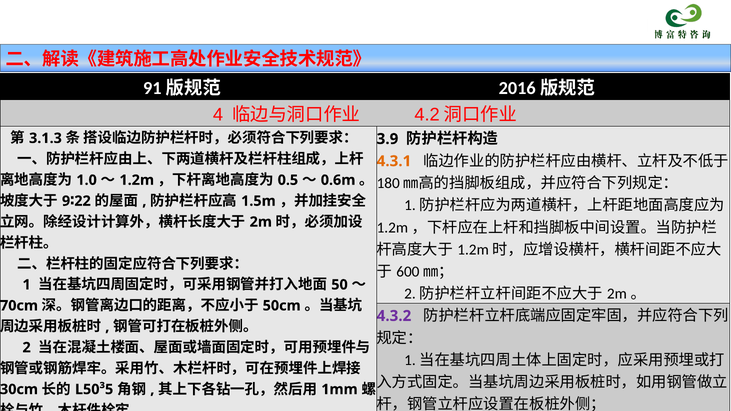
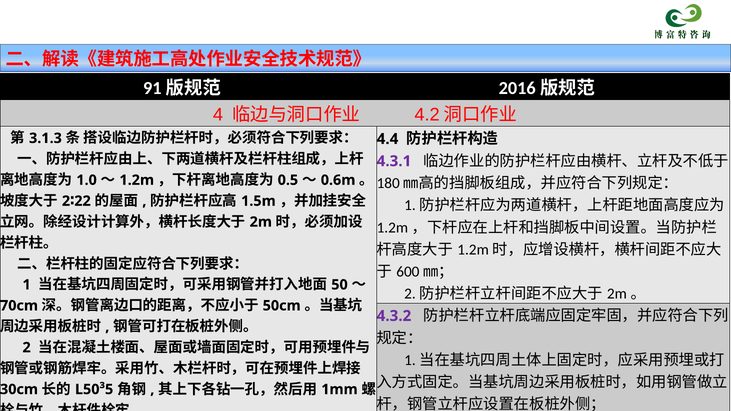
3.9: 3.9 -> 4.4
4.3.1 colour: orange -> purple
9 at (66, 201): 9 -> 2
